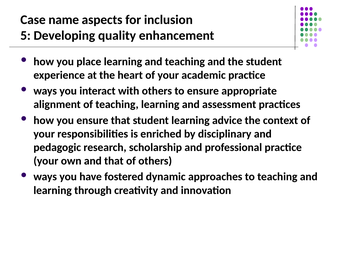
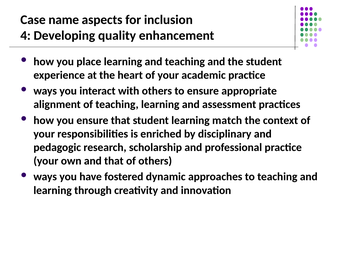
5: 5 -> 4
advice: advice -> match
